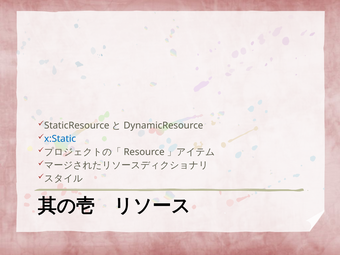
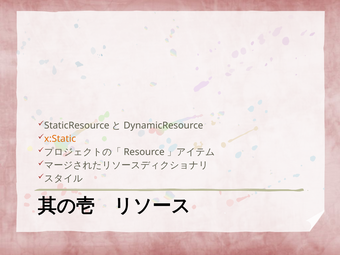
x:Static colour: blue -> orange
